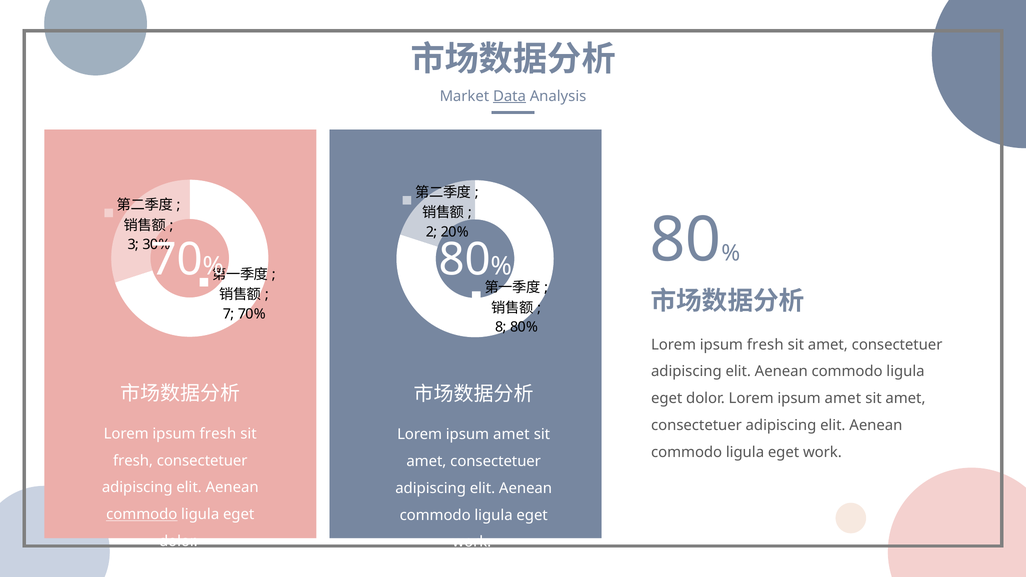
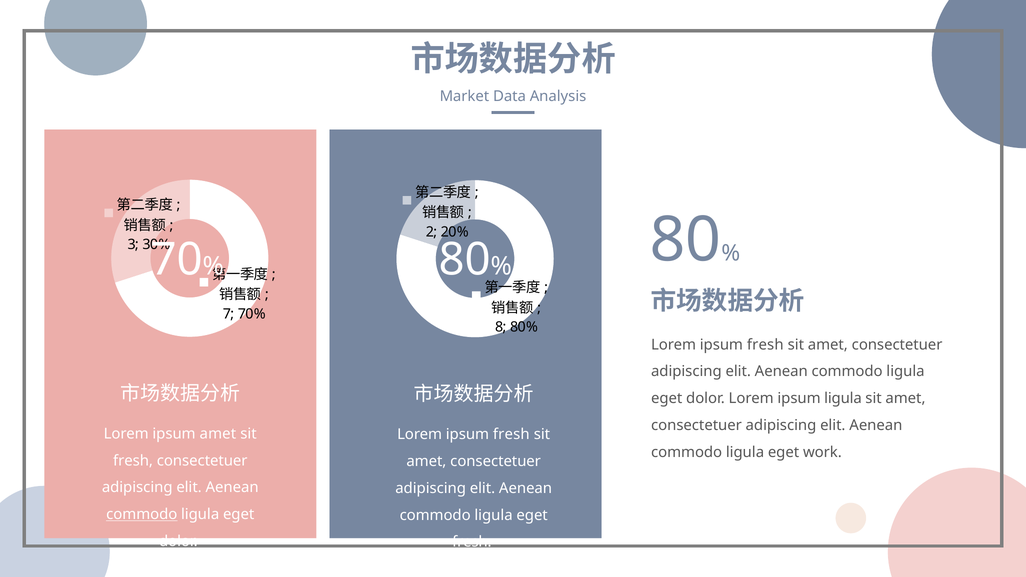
Data underline: present -> none
dolor Lorem ipsum amet: amet -> ligula
fresh at (218, 434): fresh -> amet
amet at (511, 435): amet -> fresh
work at (472, 542): work -> fresh
